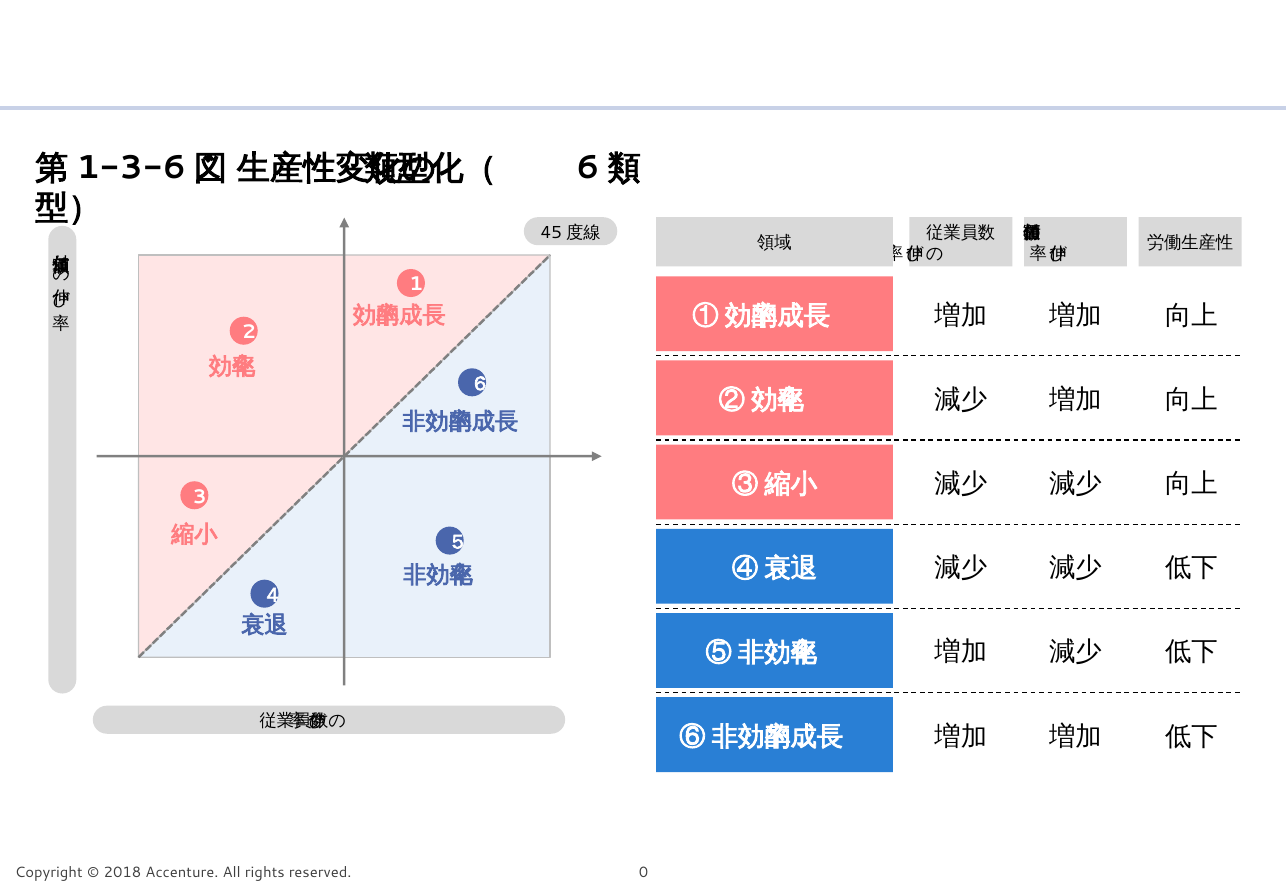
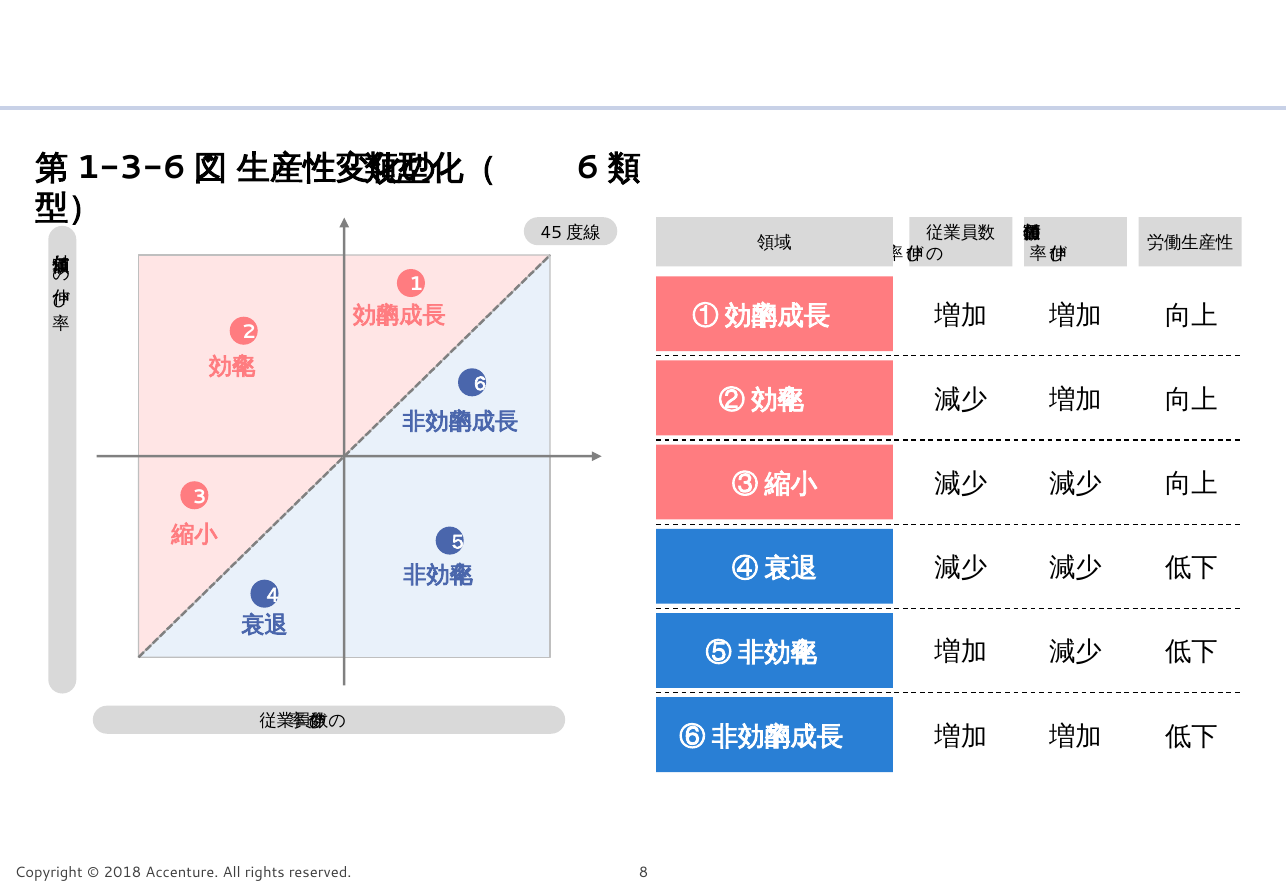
0: 0 -> 8
